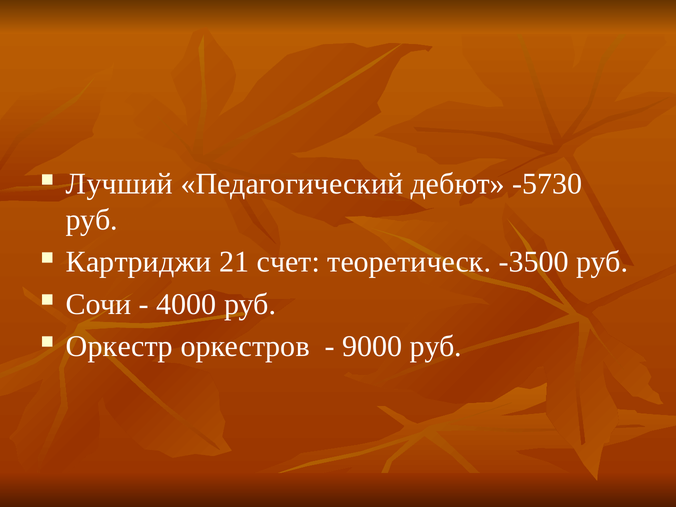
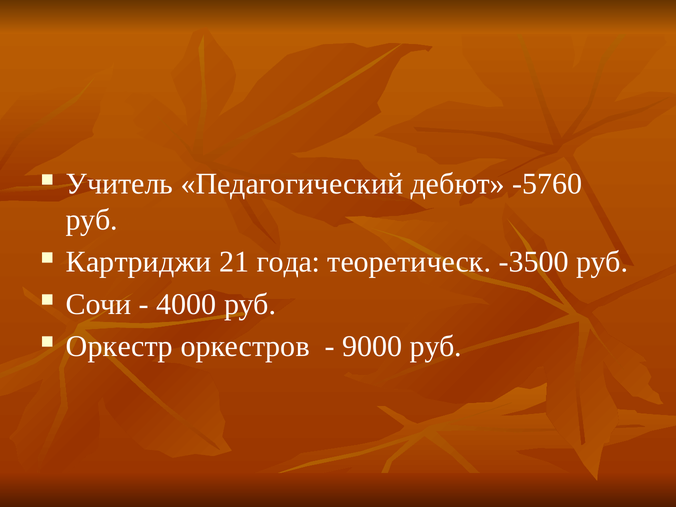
Лучший: Лучший -> Учитель
-5730: -5730 -> -5760
счет: счет -> года
